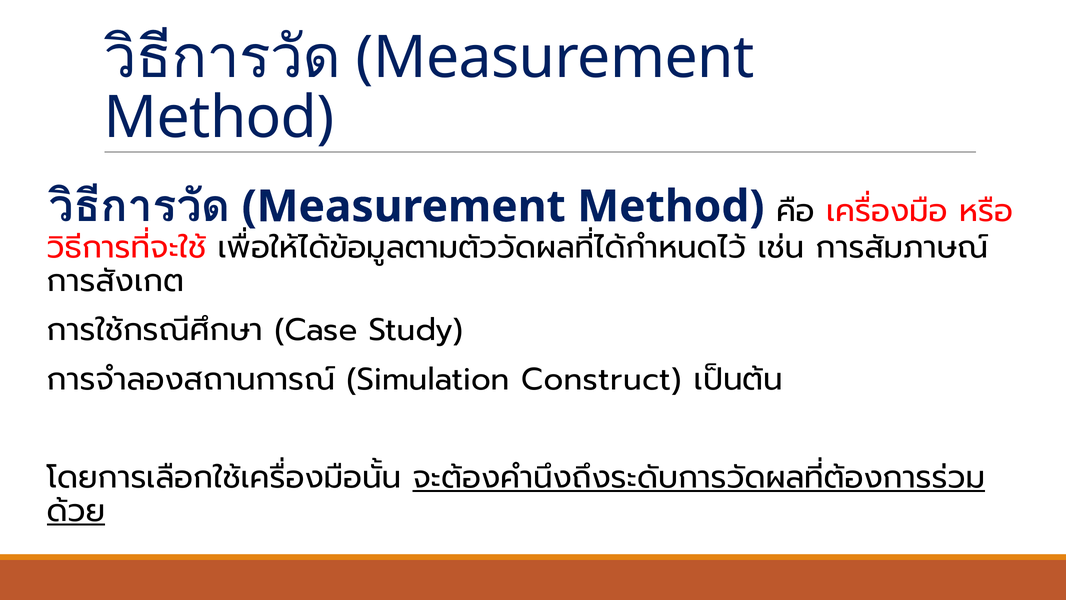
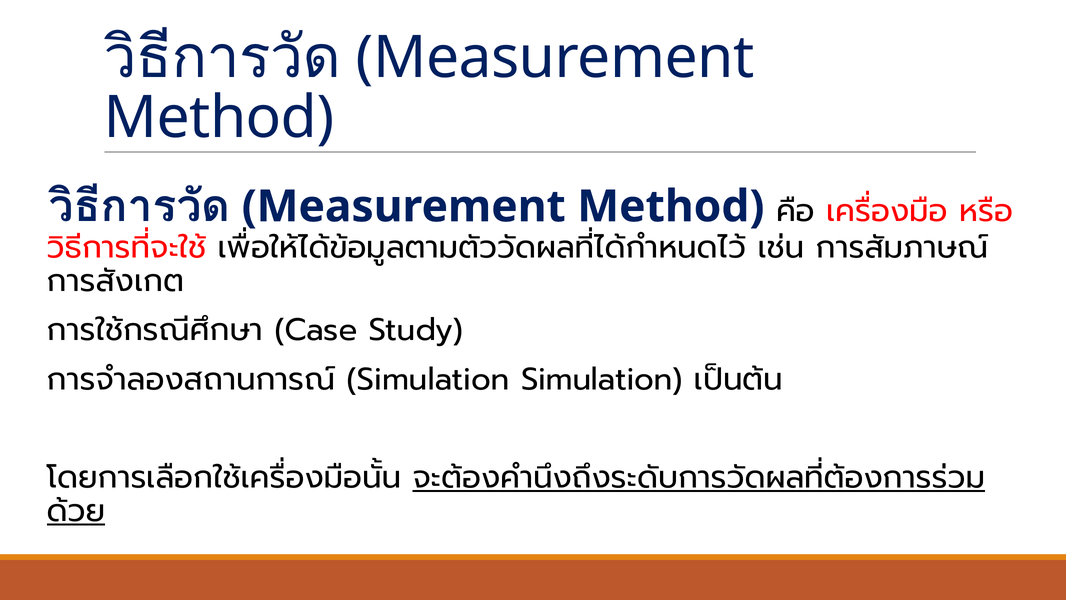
Simulation Construct: Construct -> Simulation
